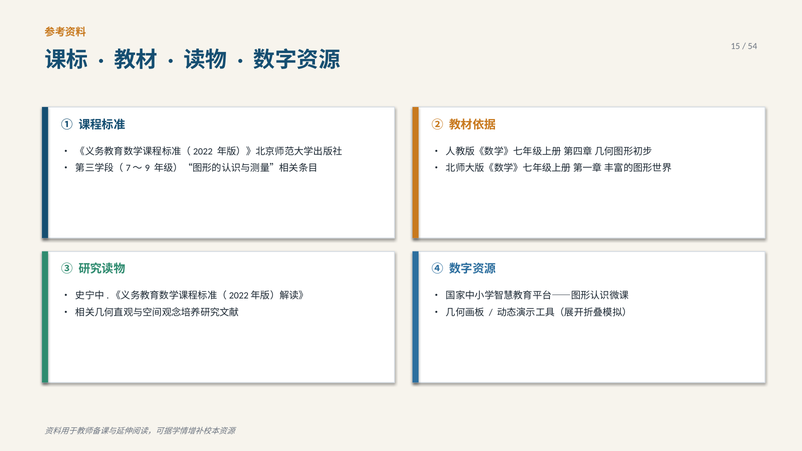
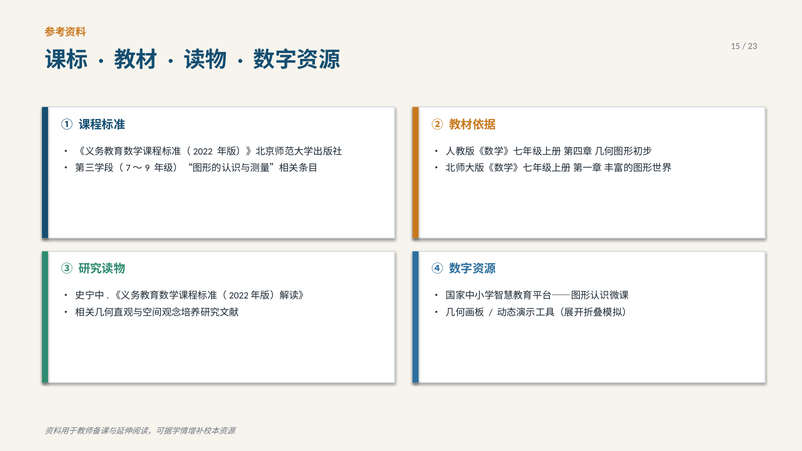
54: 54 -> 23
